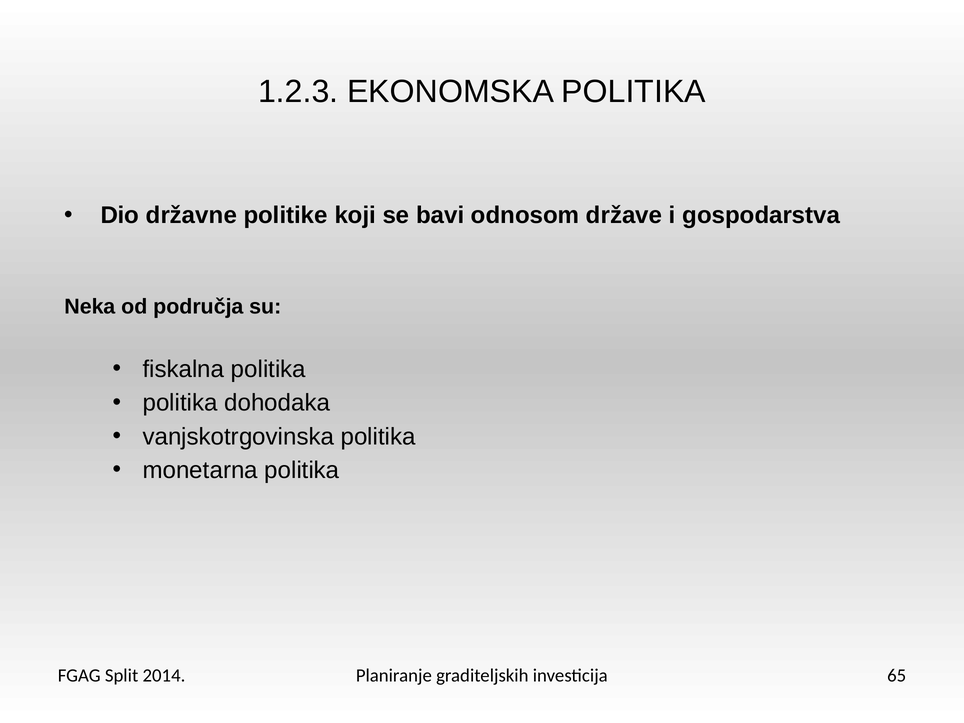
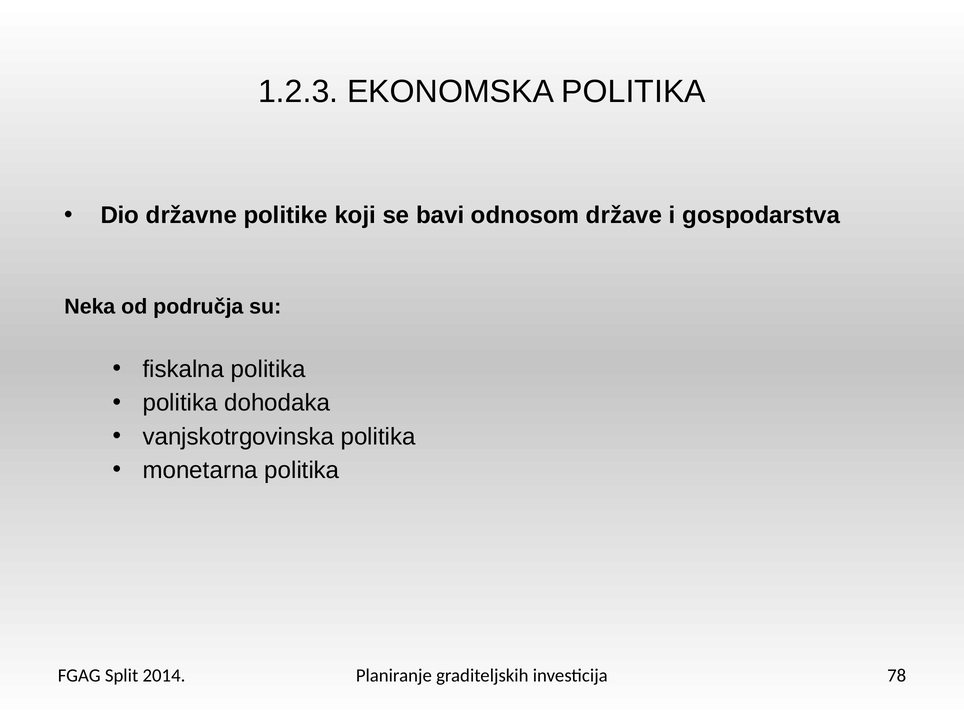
65: 65 -> 78
